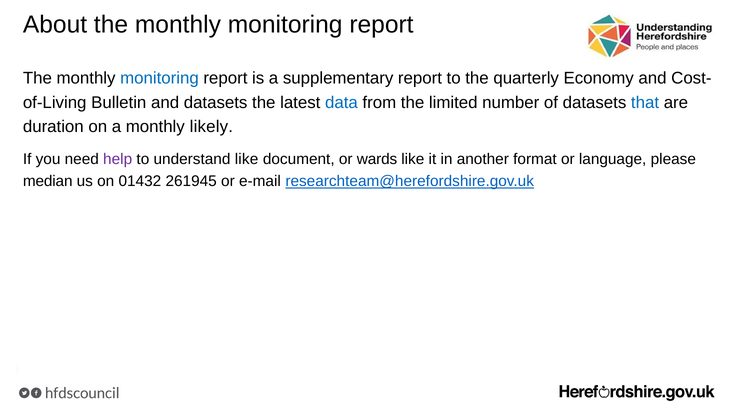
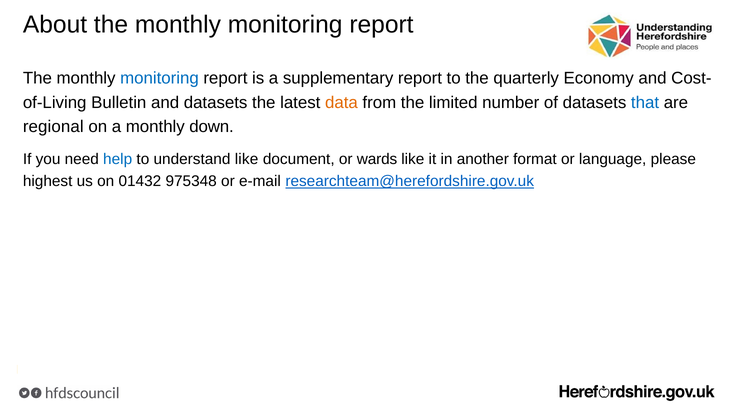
data colour: blue -> orange
duration: duration -> regional
likely: likely -> down
help colour: purple -> blue
median: median -> highest
261945: 261945 -> 975348
